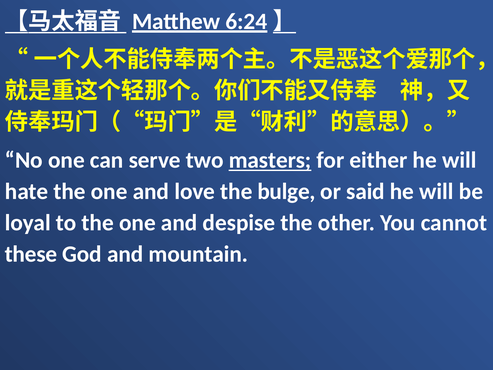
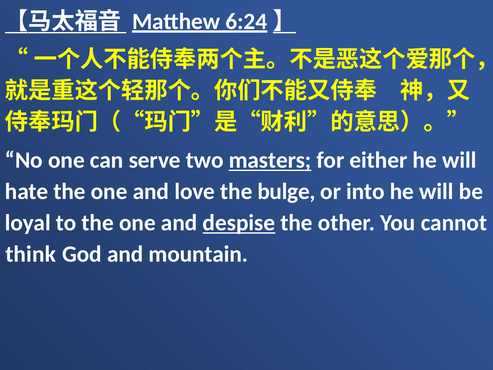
said: said -> into
despise underline: none -> present
these: these -> think
